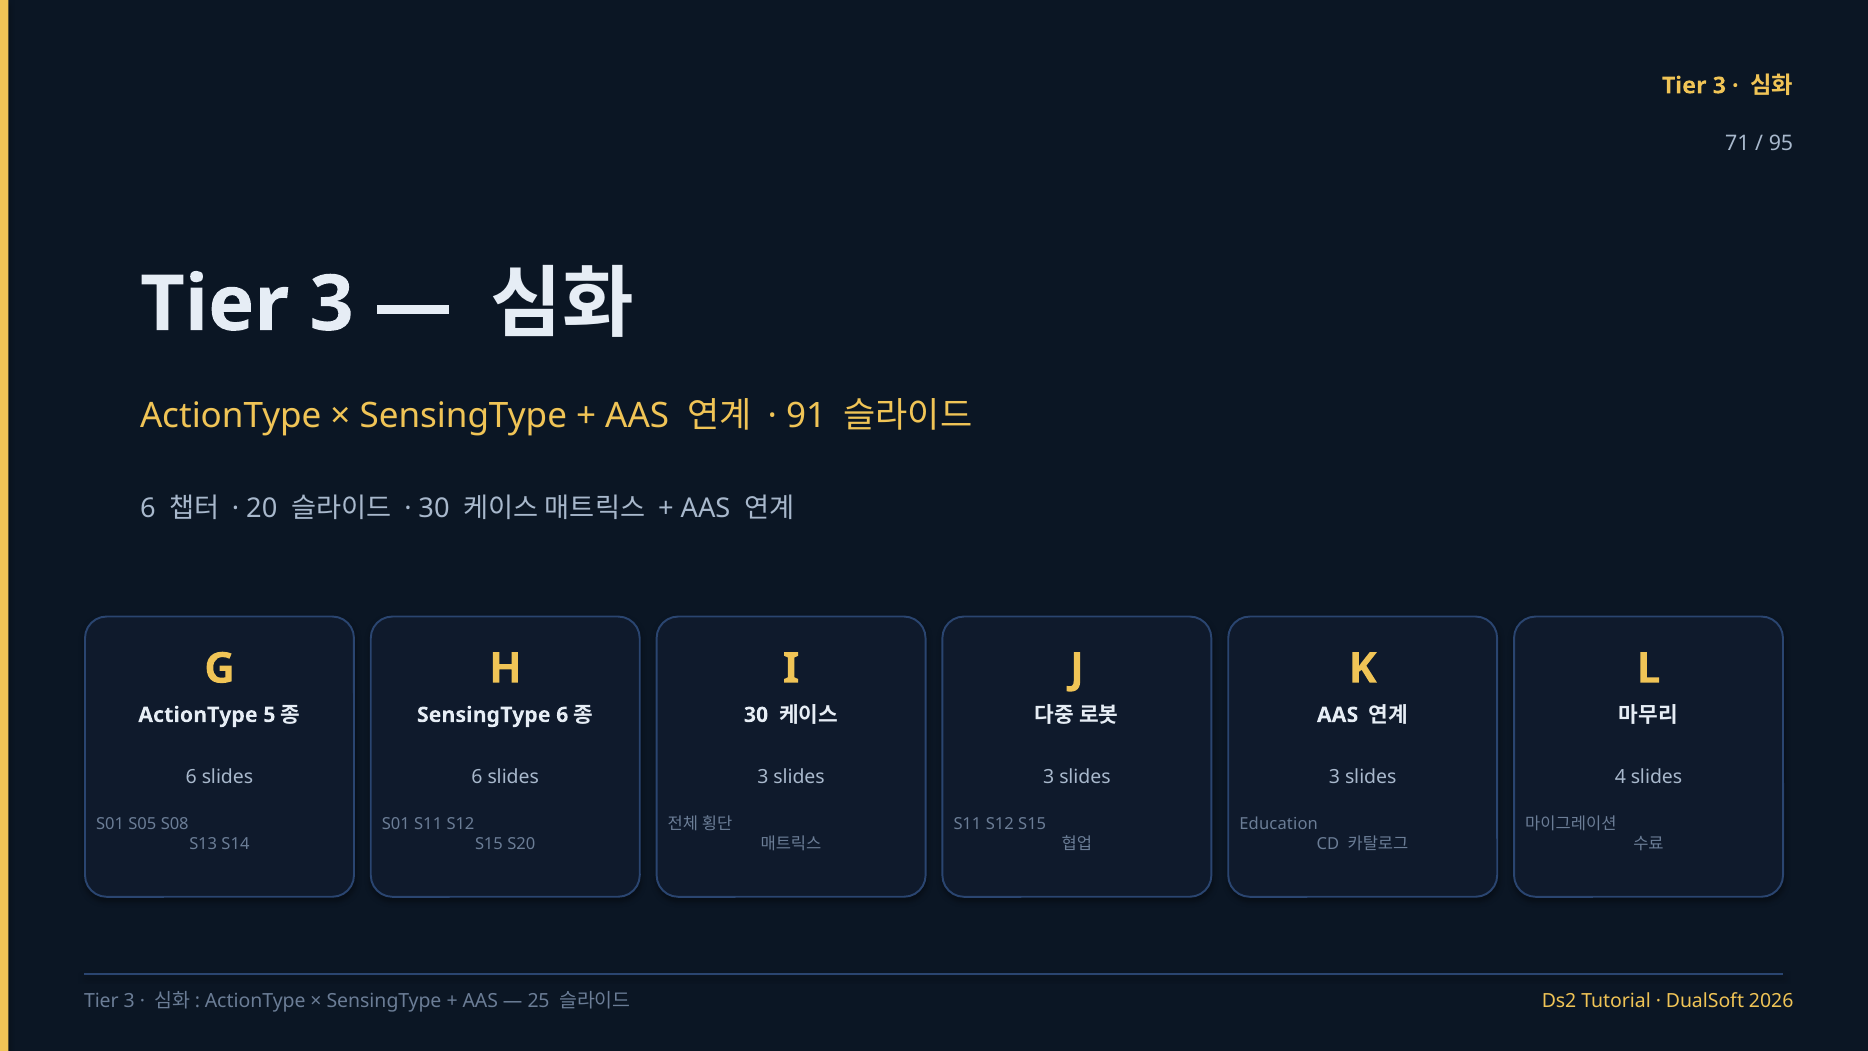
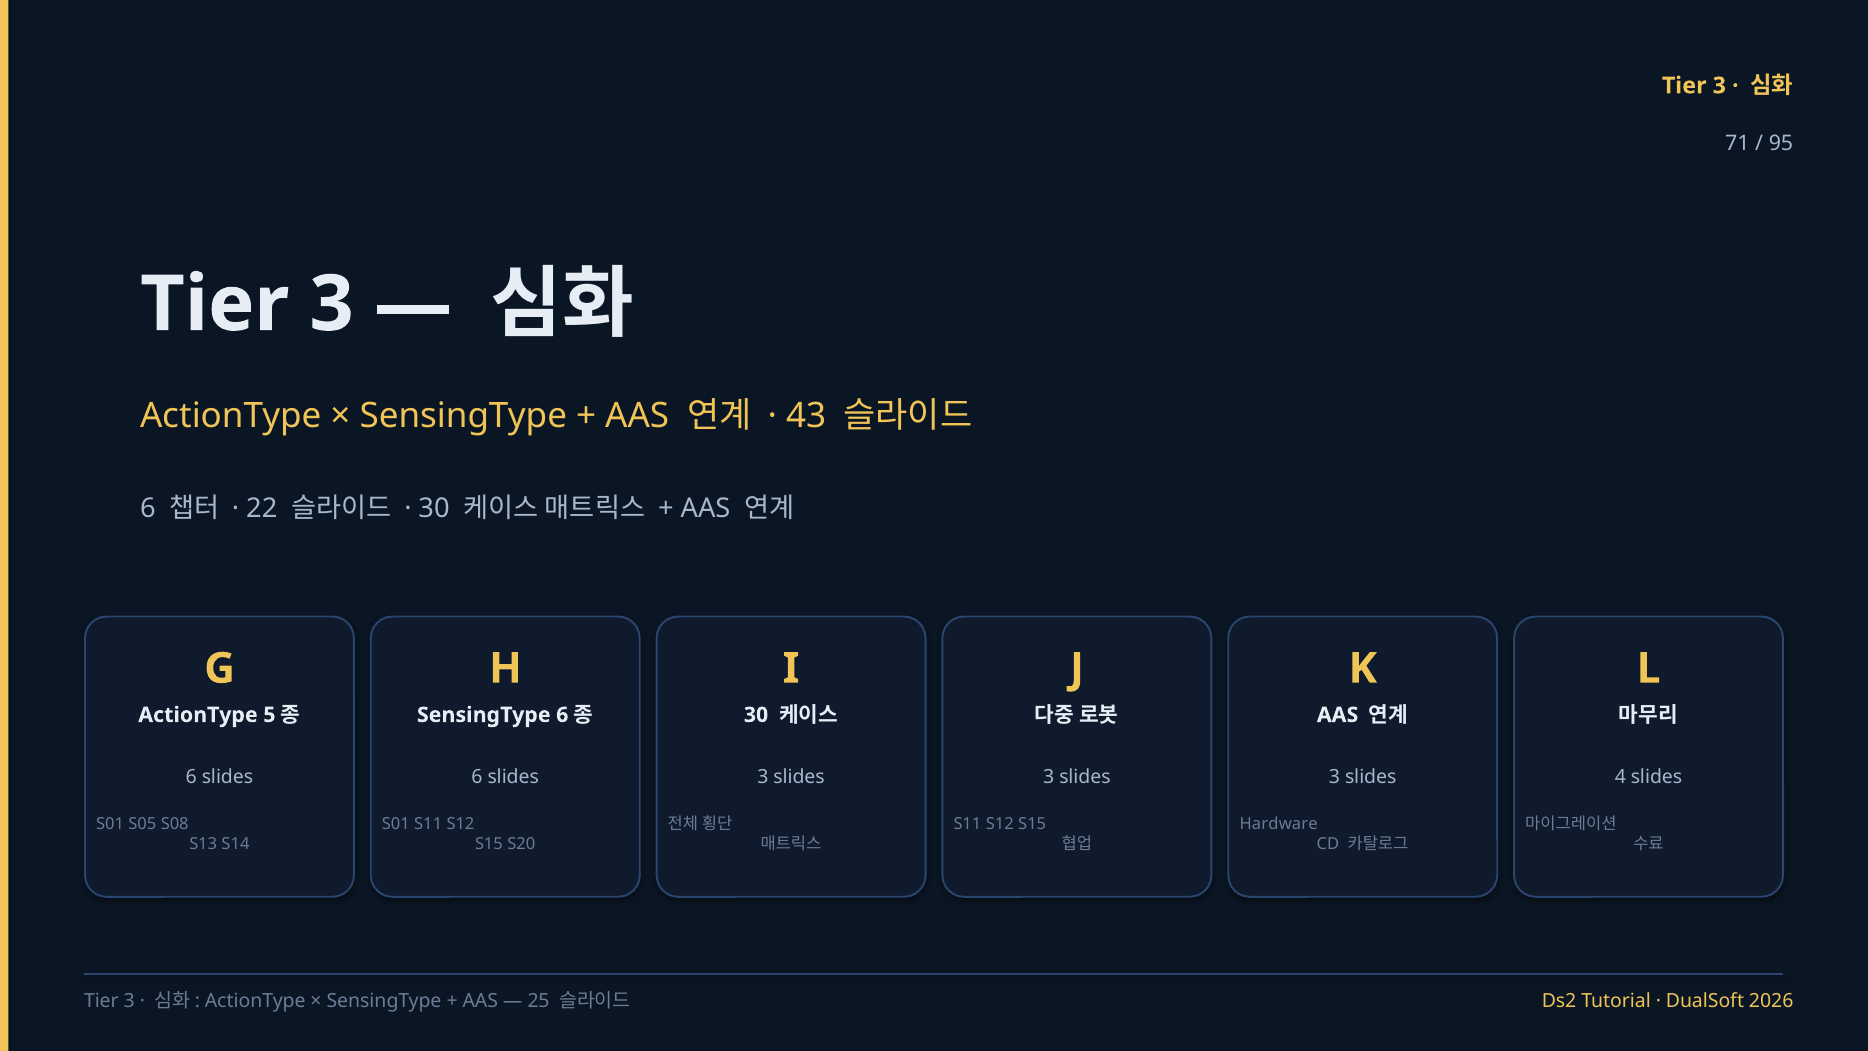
91: 91 -> 43
20: 20 -> 22
Education: Education -> Hardware
